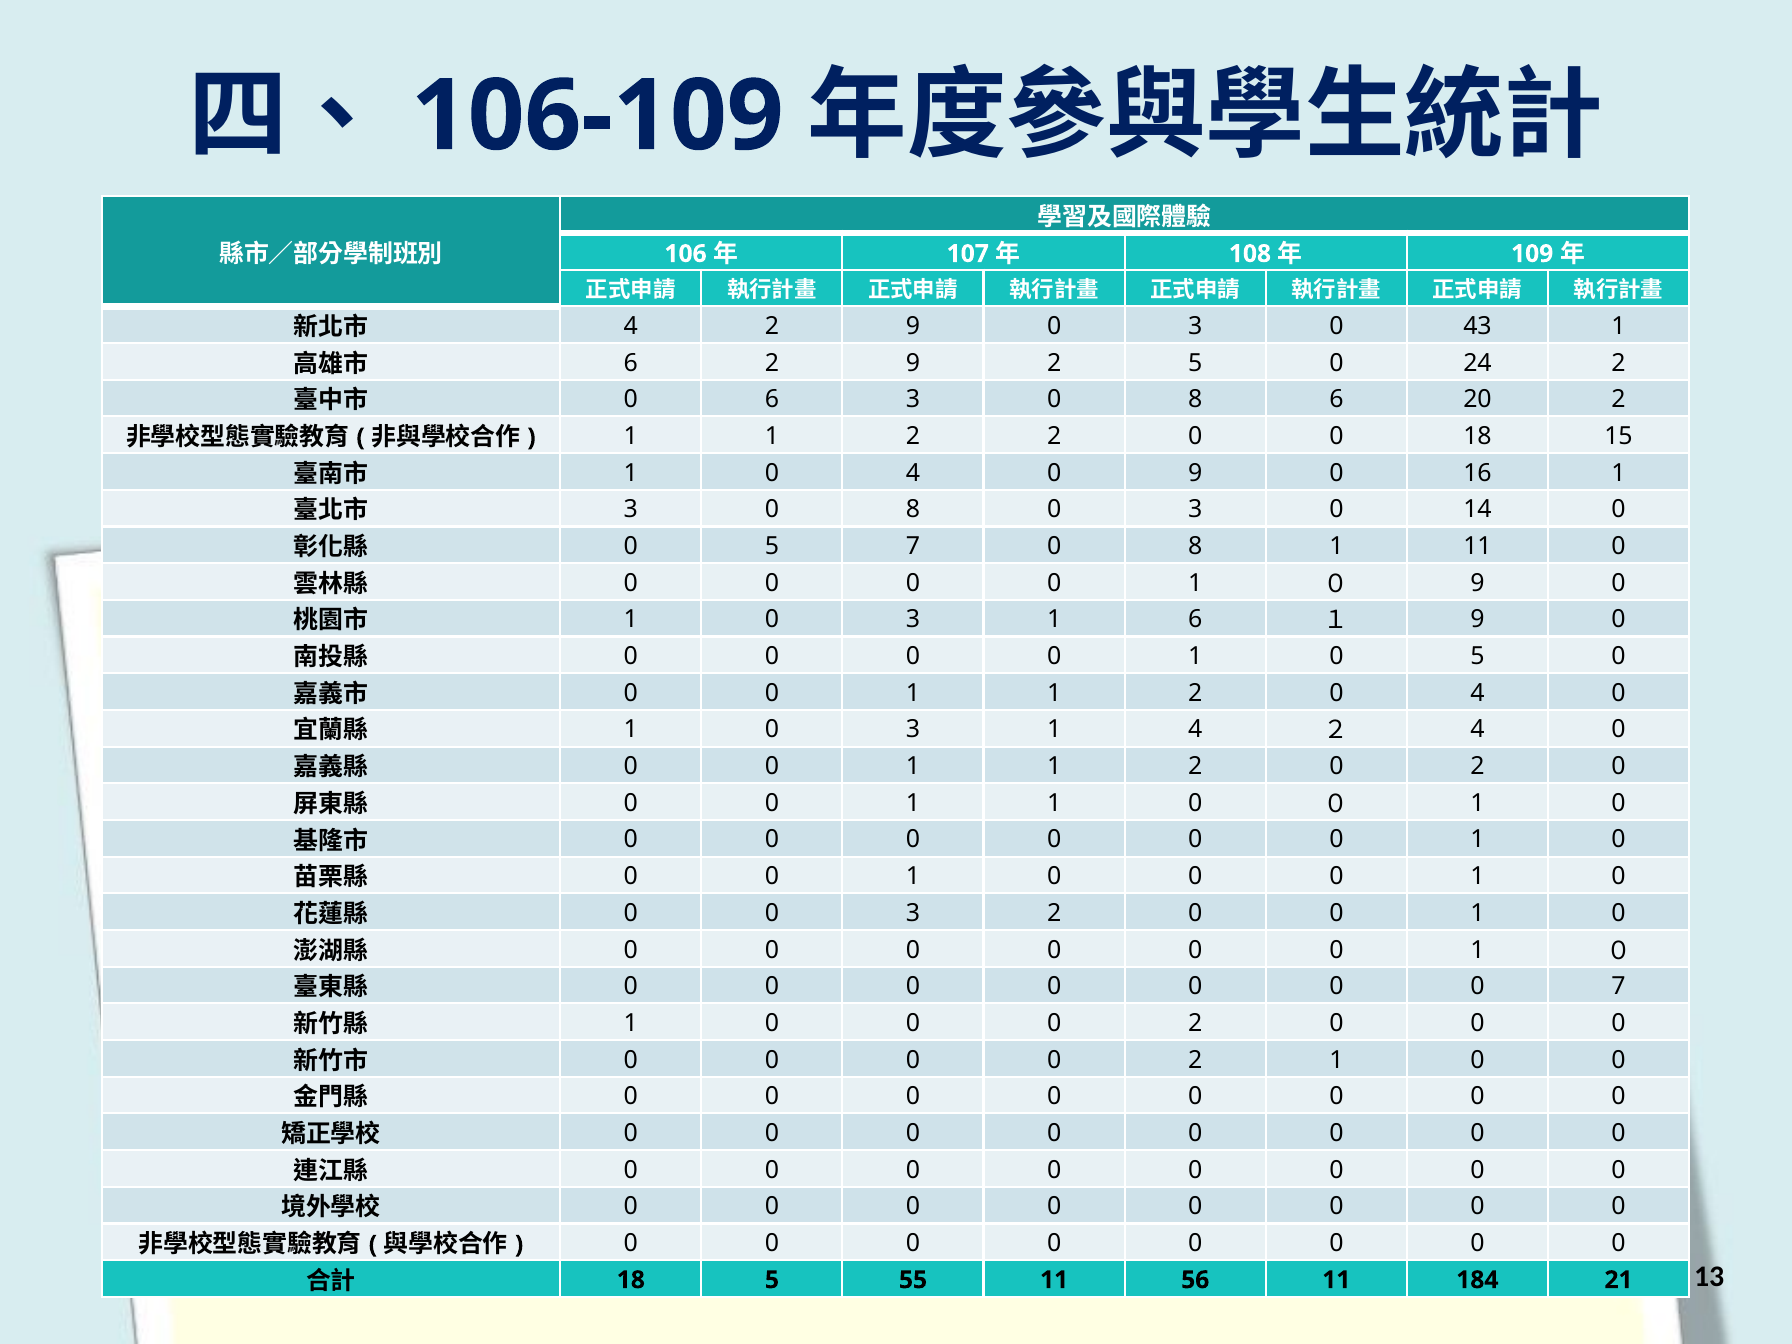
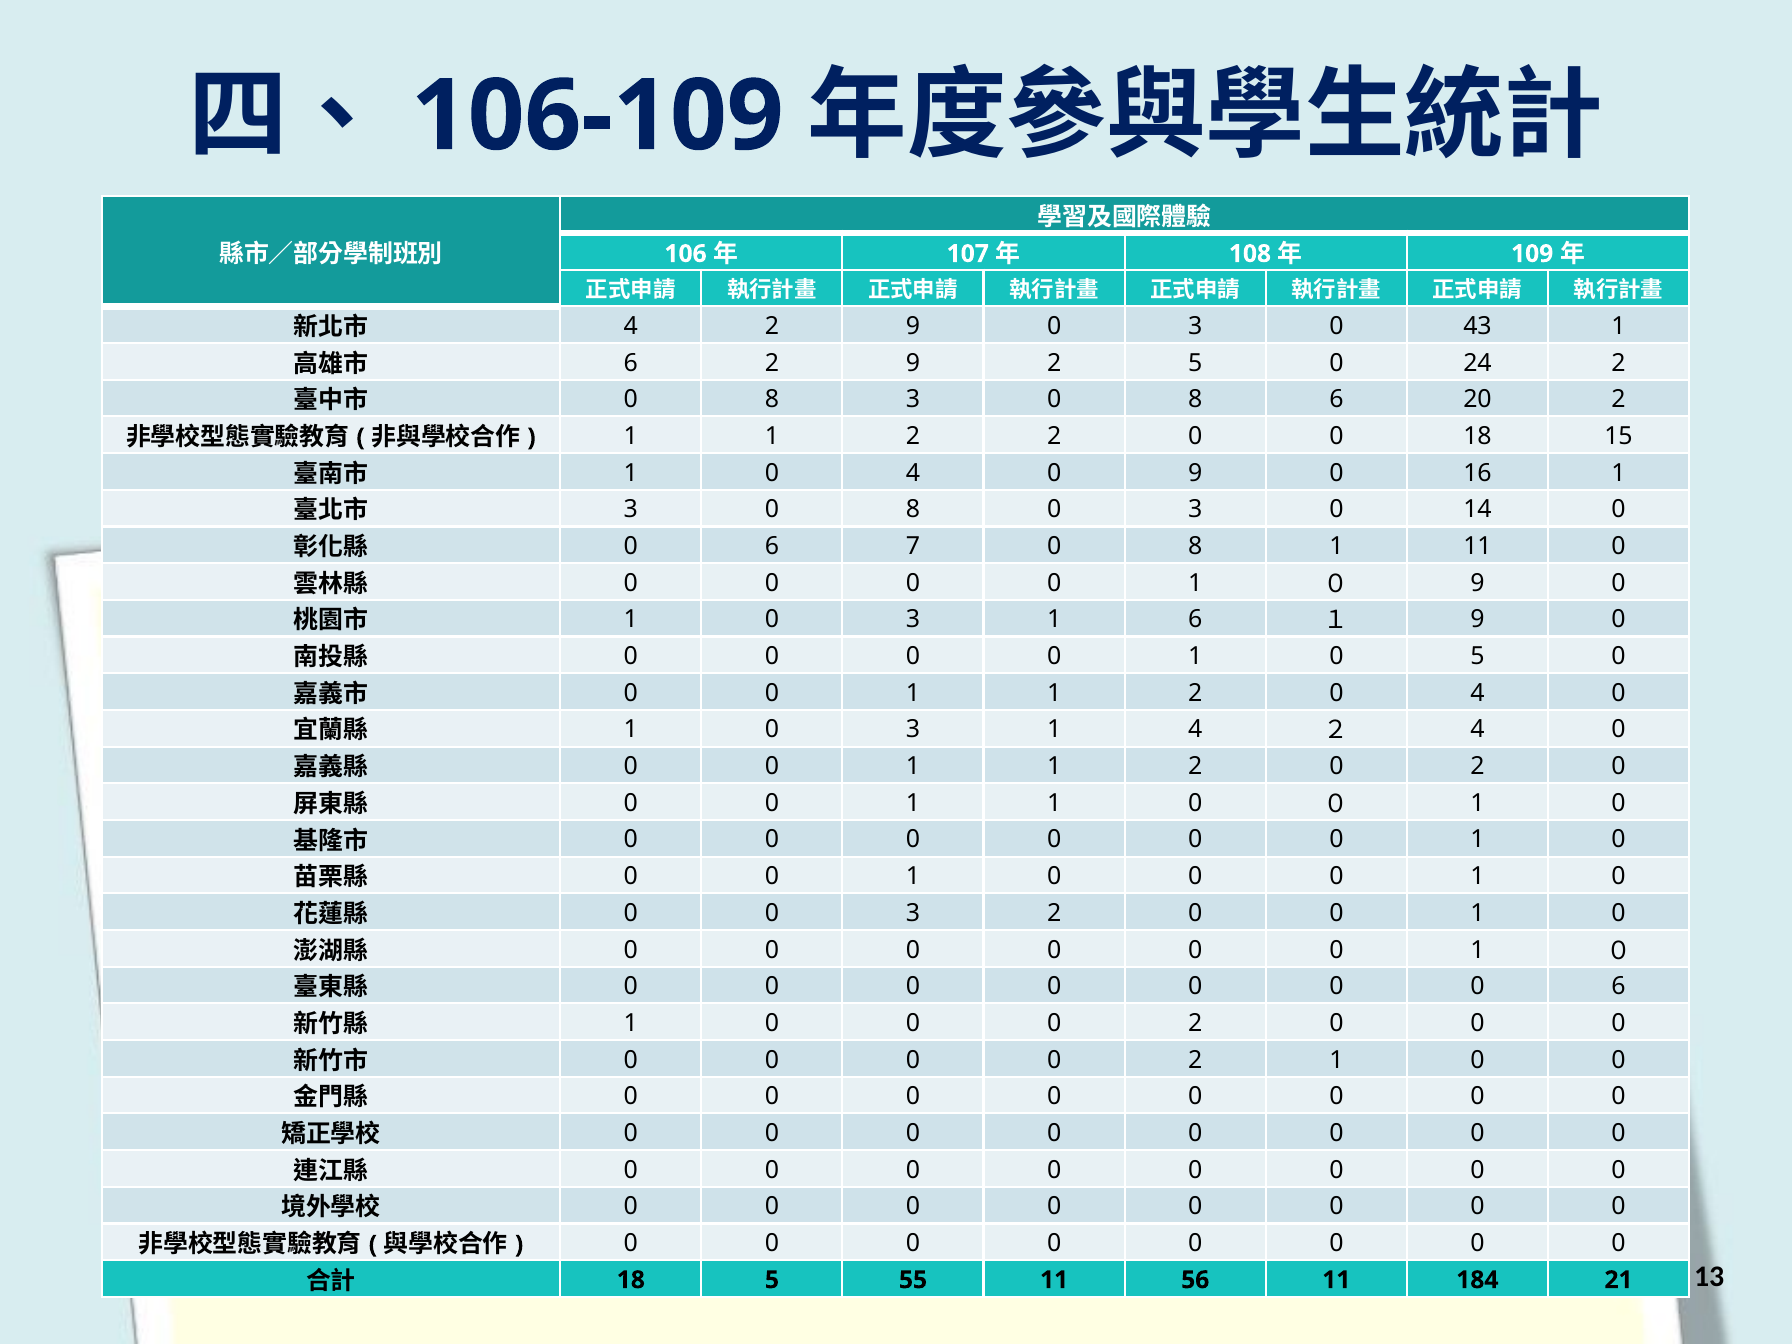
6 at (772, 399): 6 -> 8
5 at (772, 546): 5 -> 6
0 0 7: 7 -> 6
